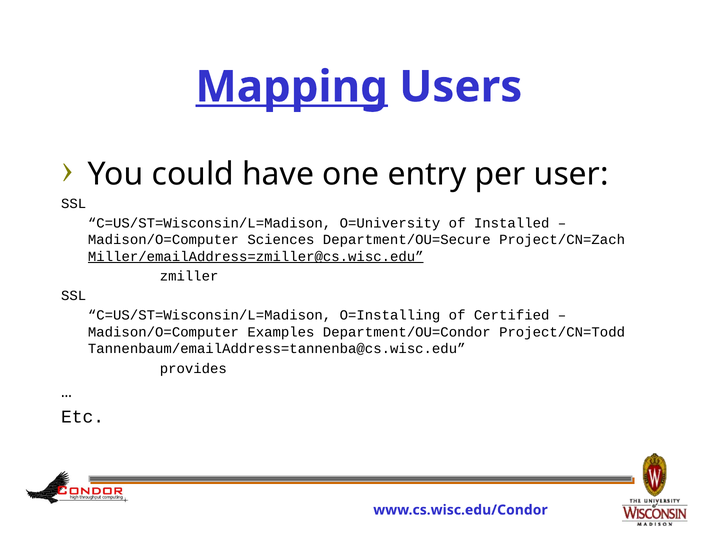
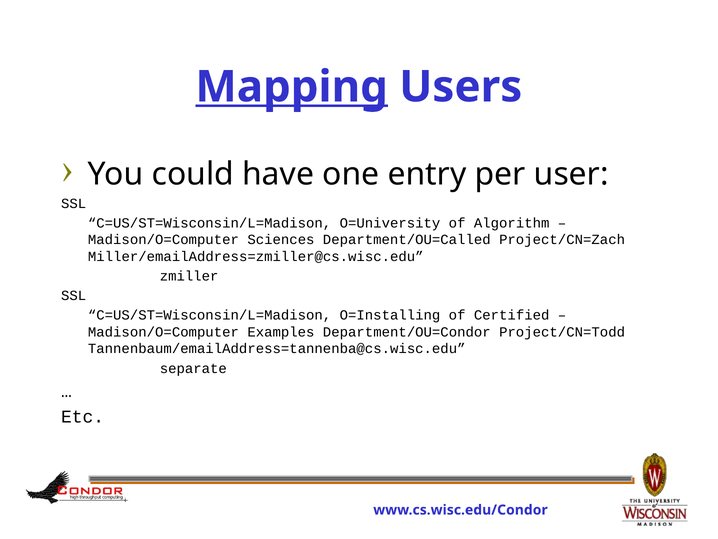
Installed: Installed -> Algorithm
Department/OU=Secure: Department/OU=Secure -> Department/OU=Called
Miller/emailAddress=zmiller@cs.wisc.edu underline: present -> none
provides: provides -> separate
